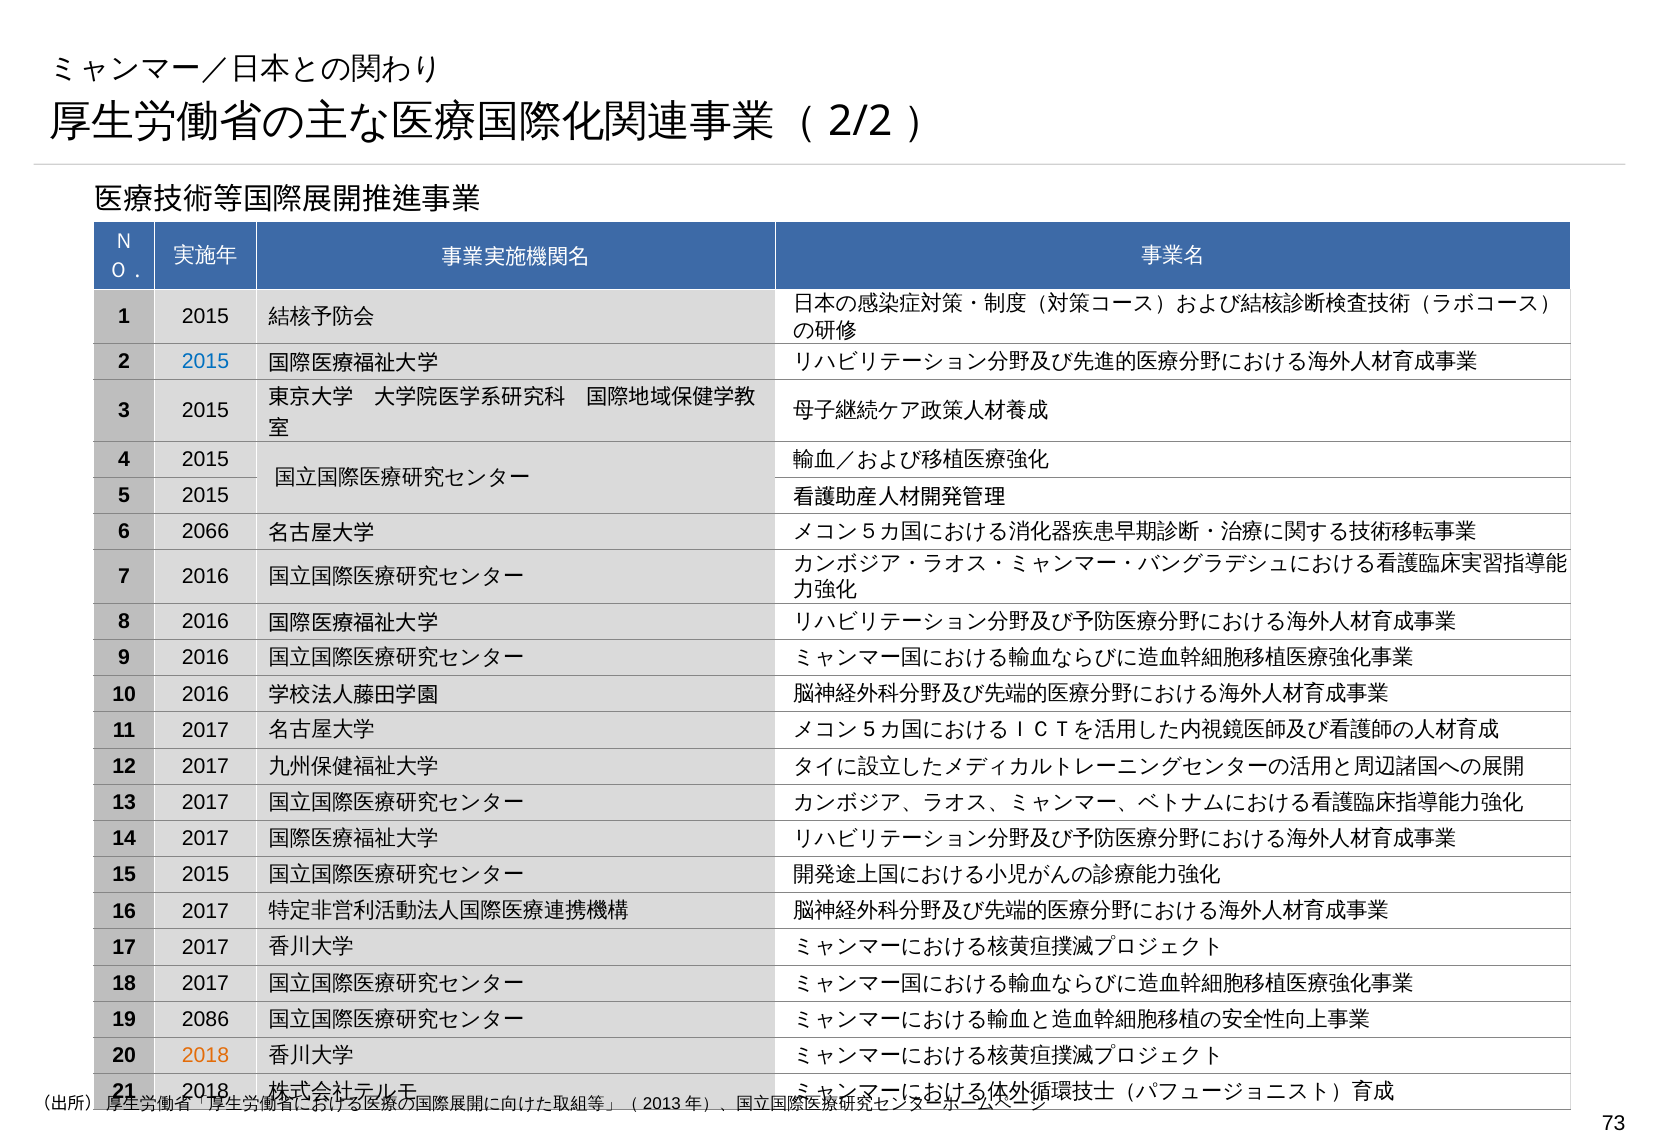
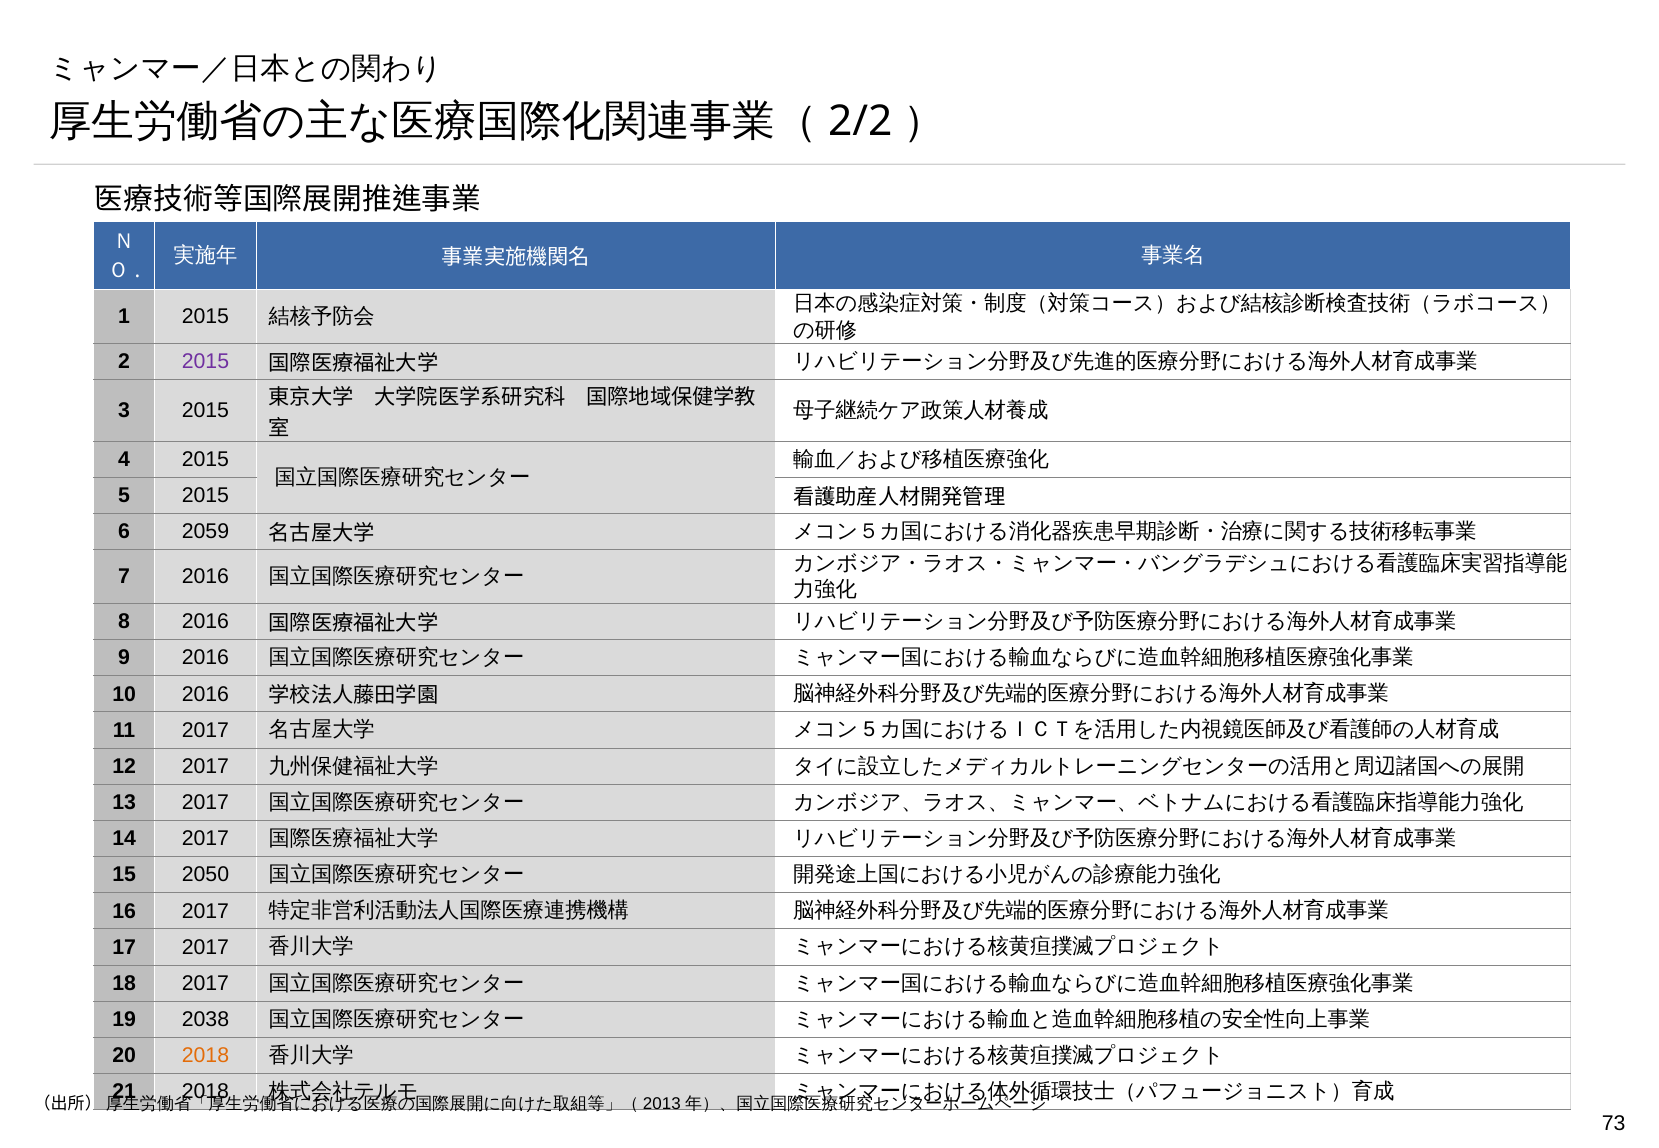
2015 at (206, 362) colour: blue -> purple
2066: 2066 -> 2059
15 2015: 2015 -> 2050
2086: 2086 -> 2038
